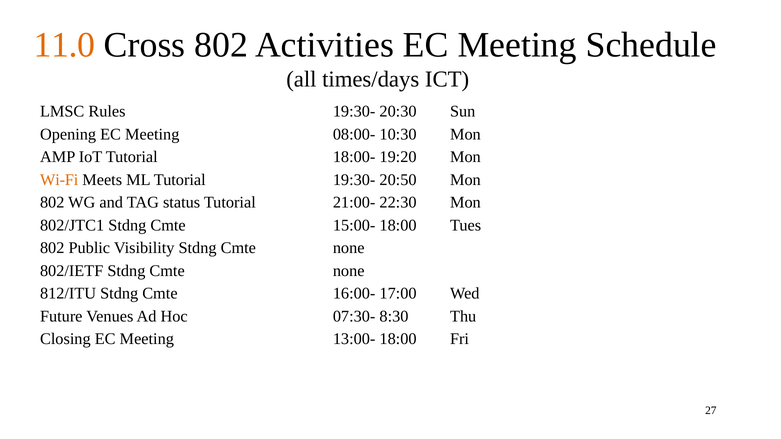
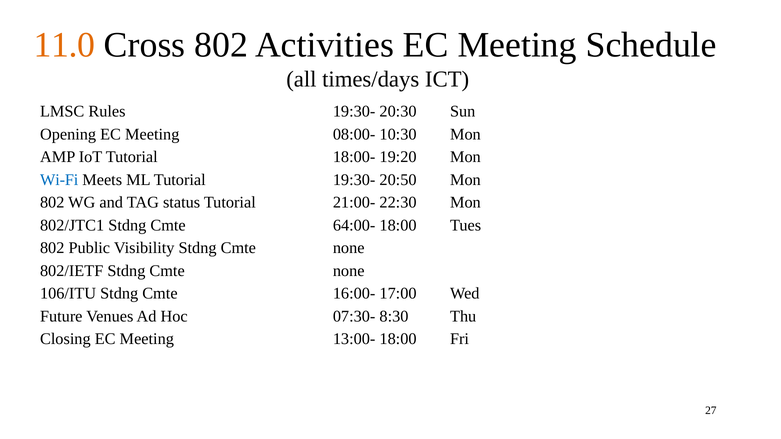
Wi-Fi colour: orange -> blue
15:00-: 15:00- -> 64:00-
812/ITU: 812/ITU -> 106/ITU
